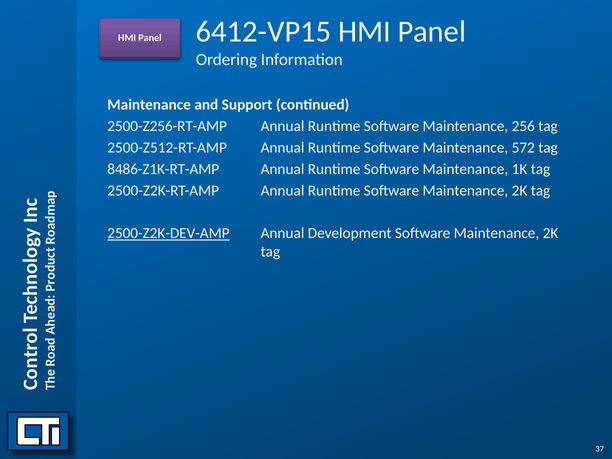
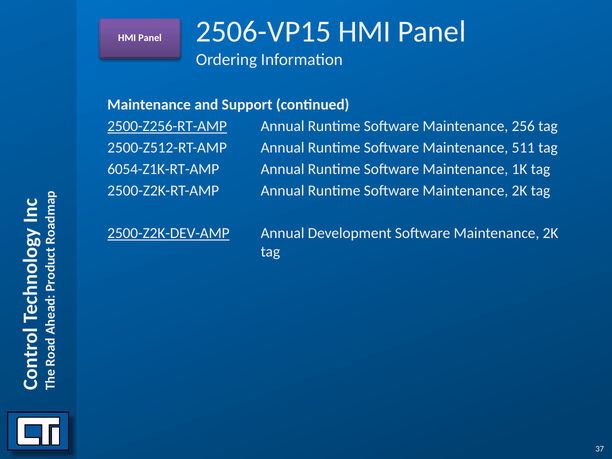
6412-VP15: 6412-VP15 -> 2506-VP15
2500-Z256-RT-AMP underline: none -> present
572: 572 -> 511
8486-Z1K-RT-AMP: 8486-Z1K-RT-AMP -> 6054-Z1K-RT-AMP
